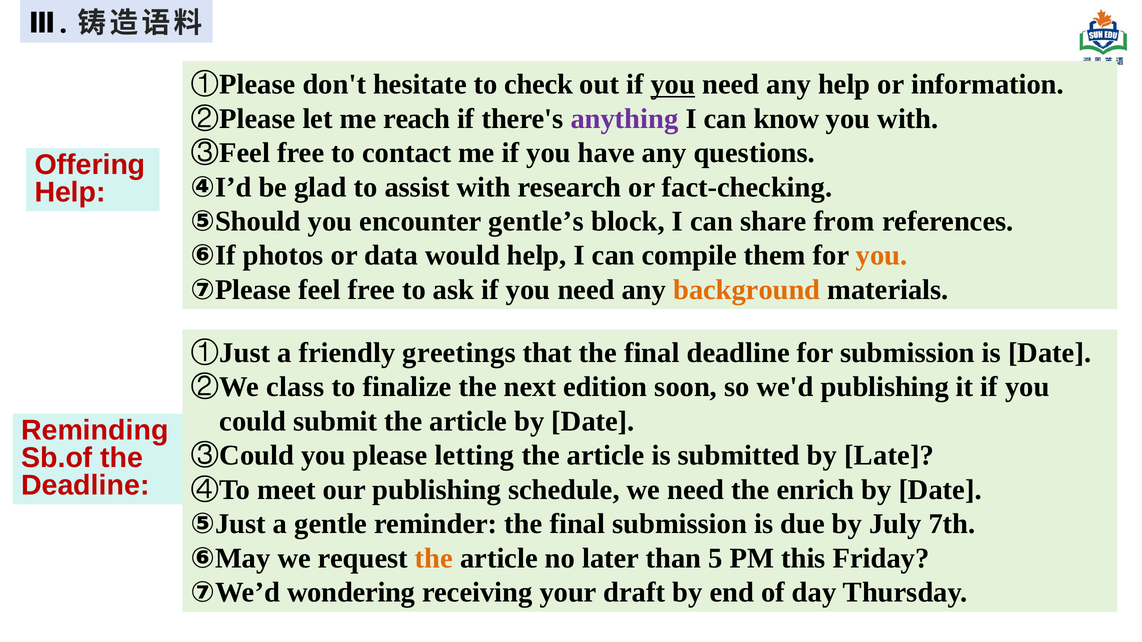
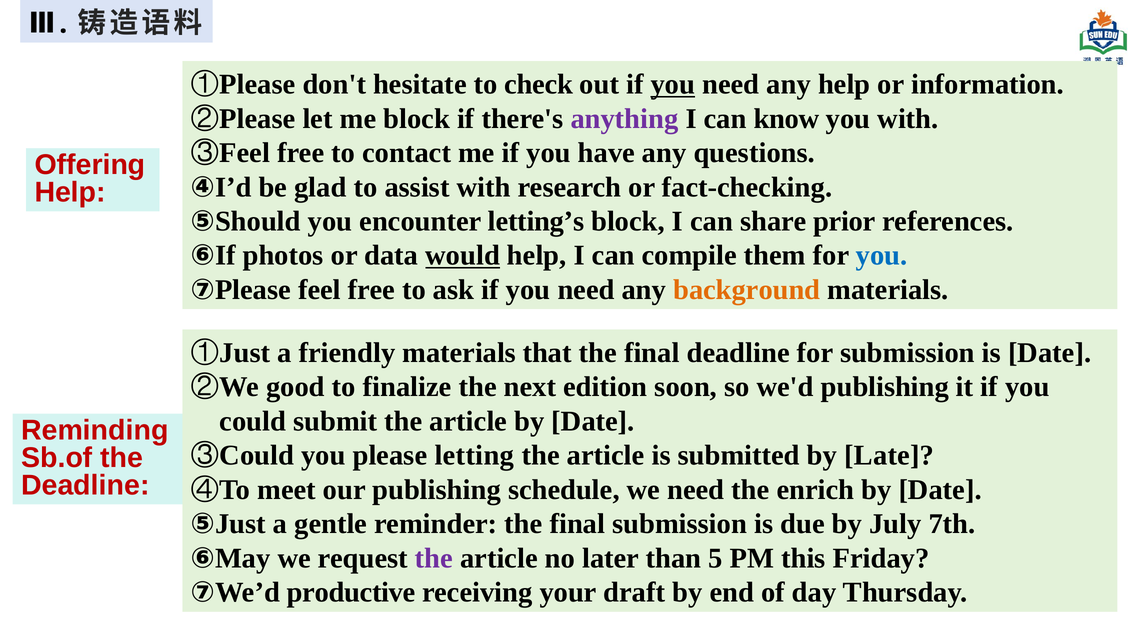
me reach: reach -> block
gentle’s: gentle’s -> letting’s
from: from -> prior
would underline: none -> present
you at (882, 256) colour: orange -> blue
friendly greetings: greetings -> materials
class: class -> good
the at (434, 559) colour: orange -> purple
wondering: wondering -> productive
